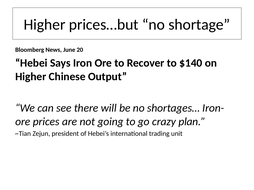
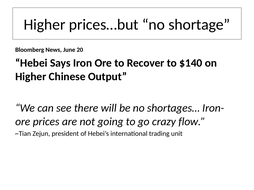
plan: plan -> flow
